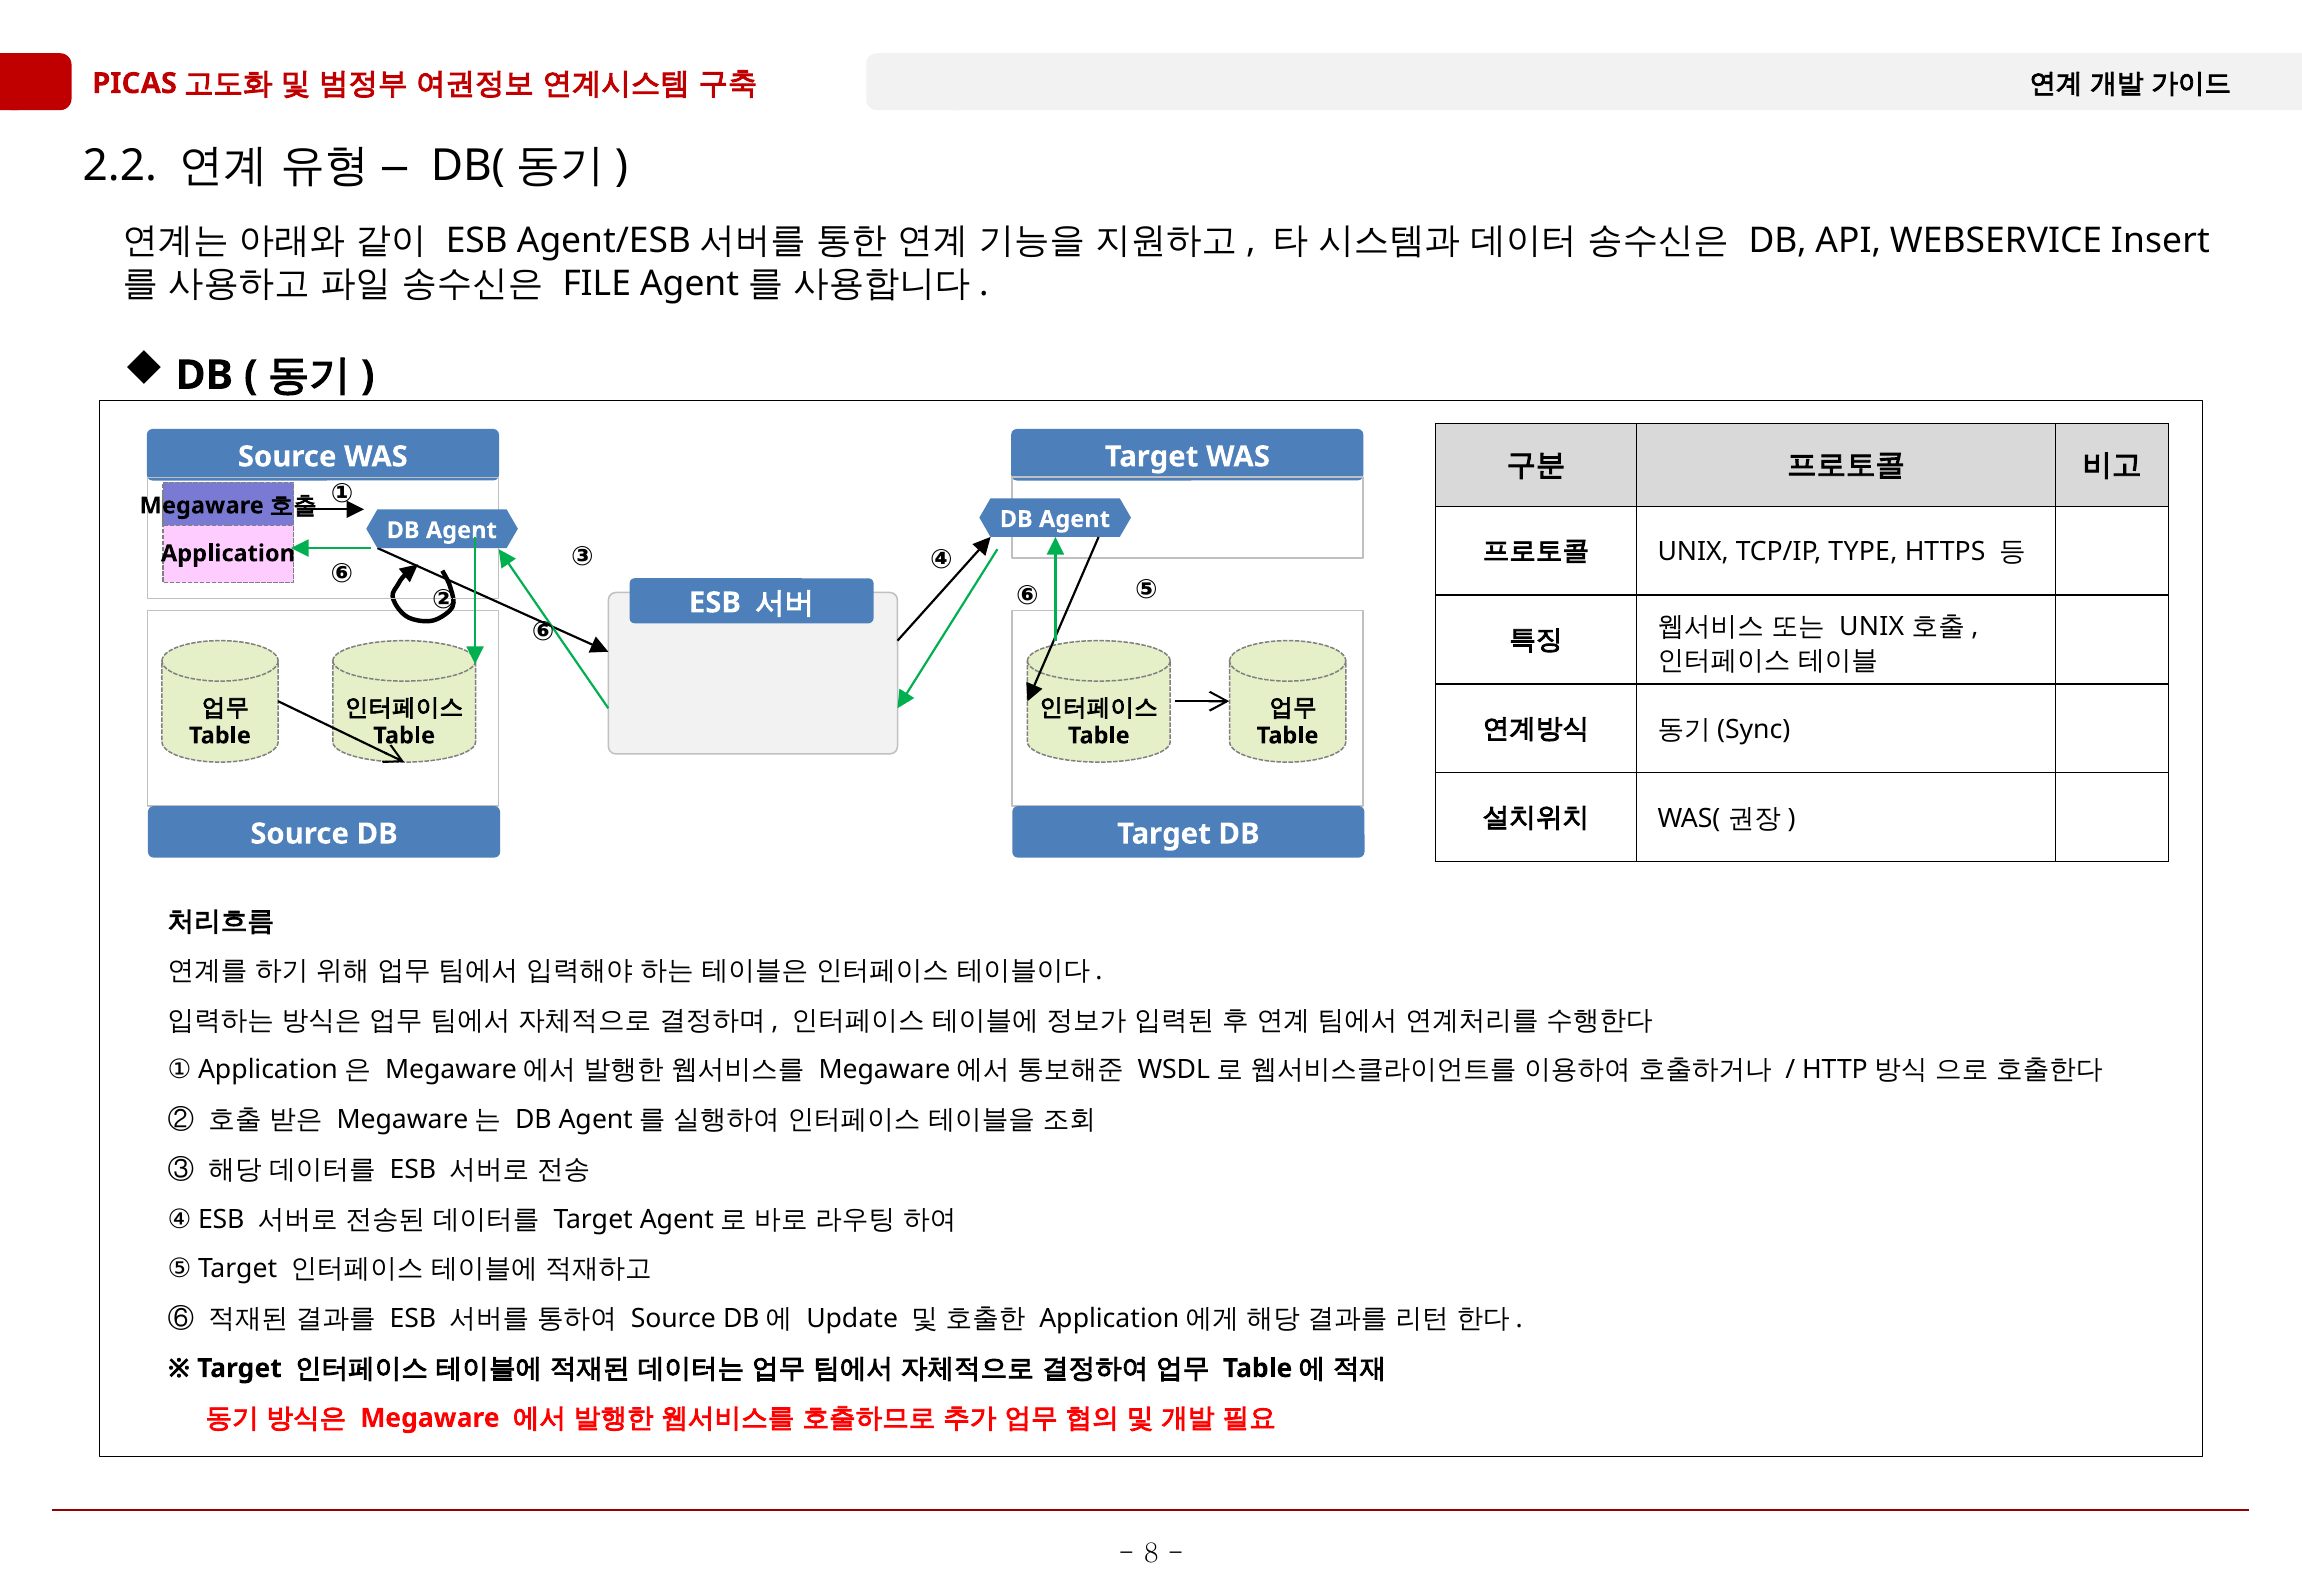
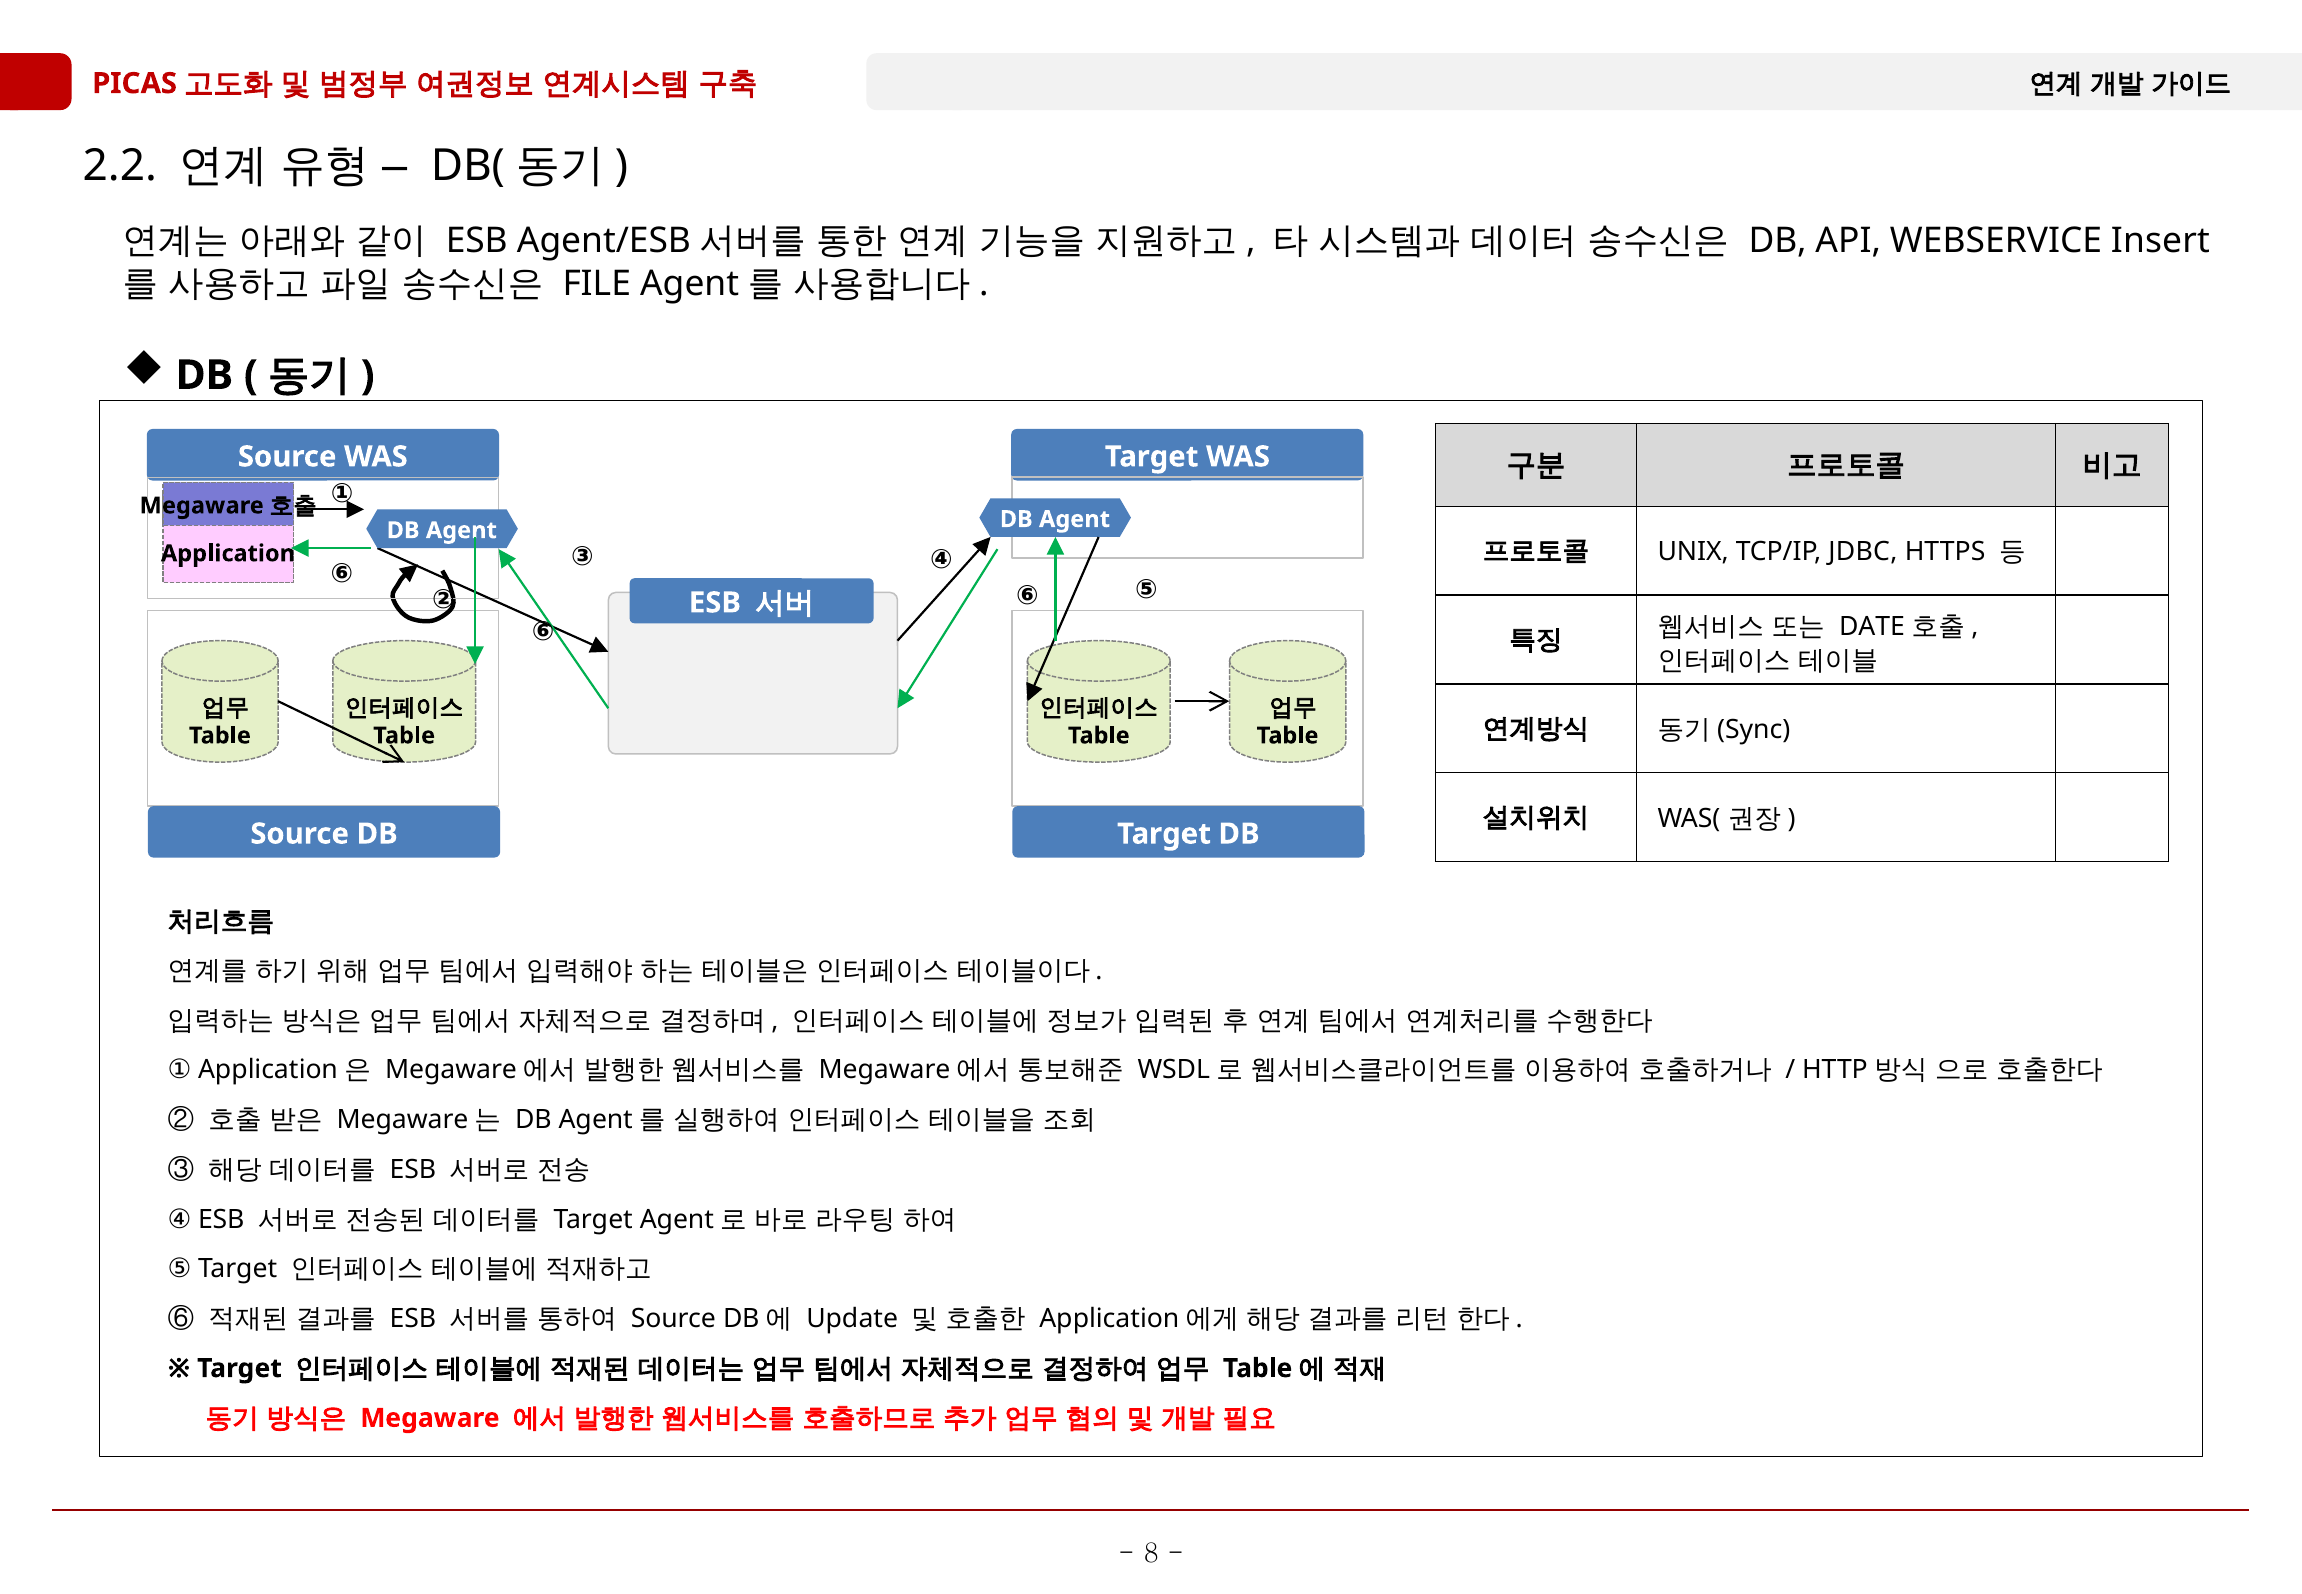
TYPE: TYPE -> JDBC
UNIX at (1872, 627): UNIX -> DATE
